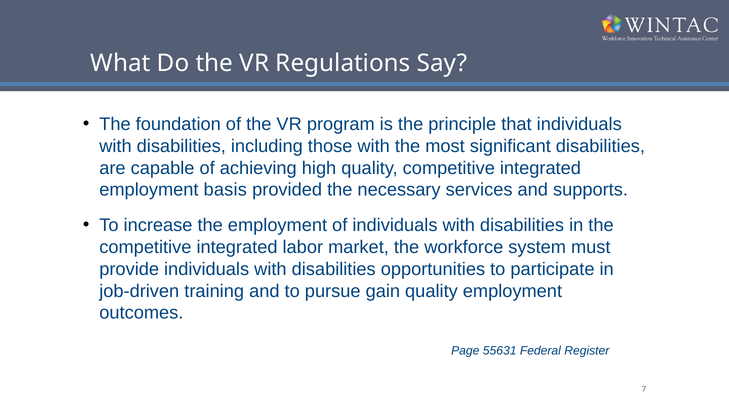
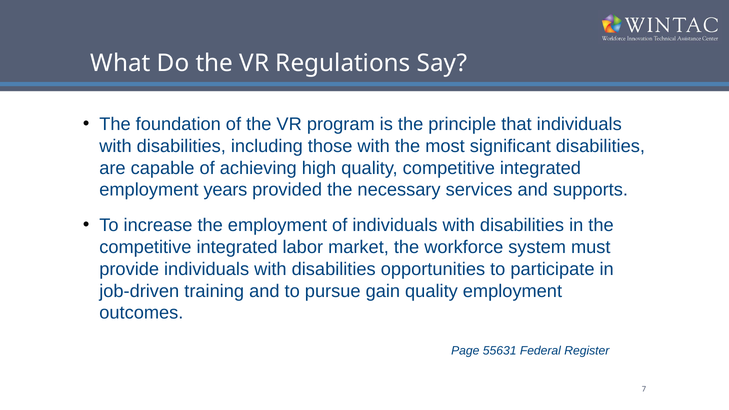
basis: basis -> years
